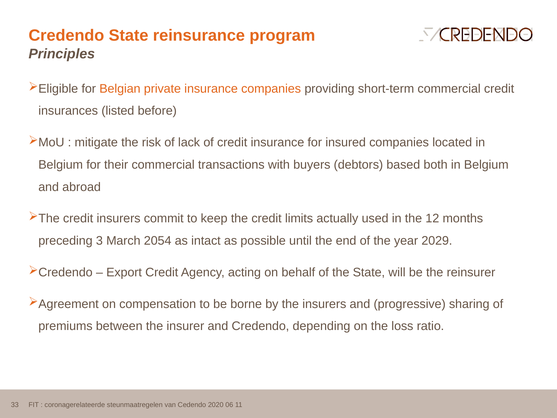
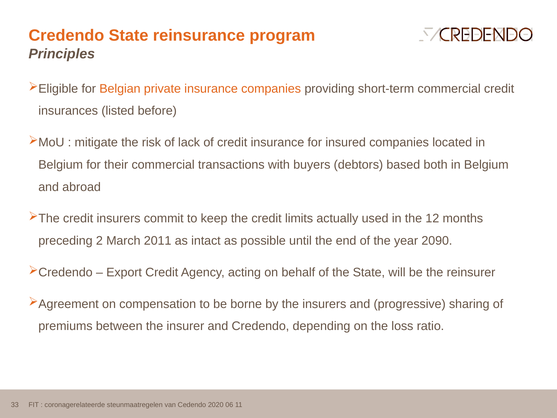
3: 3 -> 2
2054: 2054 -> 2011
2029: 2029 -> 2090
